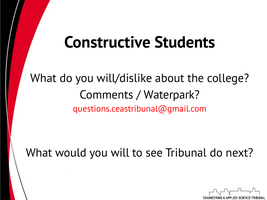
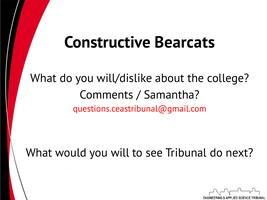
Students: Students -> Bearcats
Waterpark: Waterpark -> Samantha
